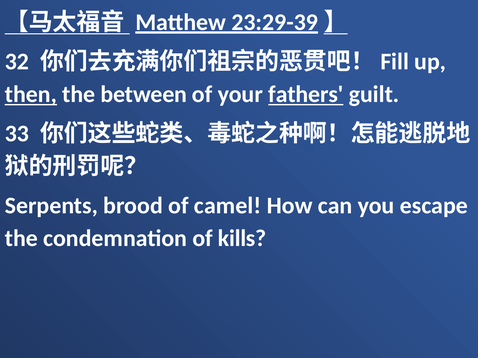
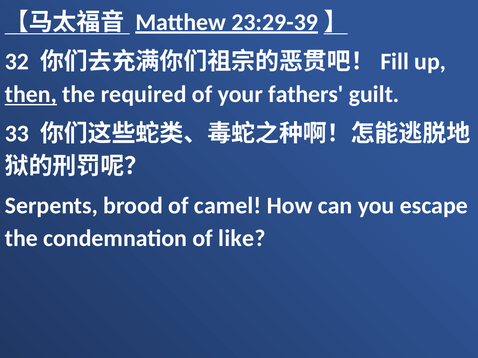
between: between -> required
fathers underline: present -> none
kills: kills -> like
